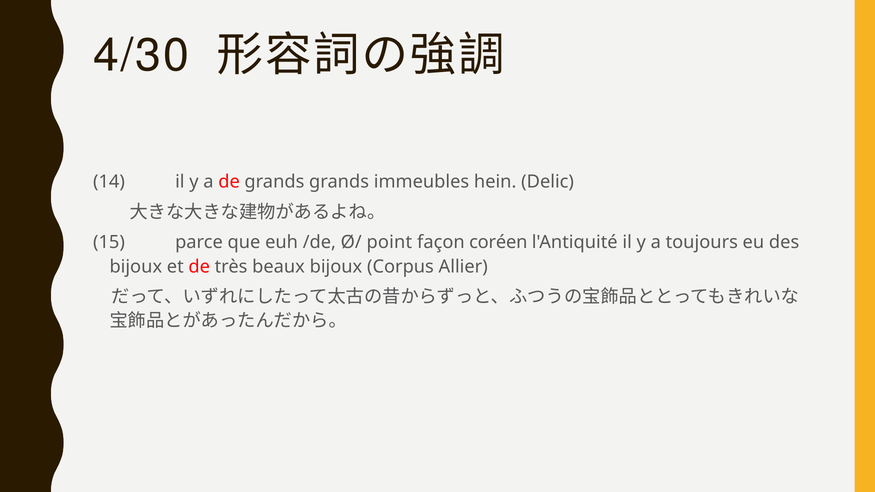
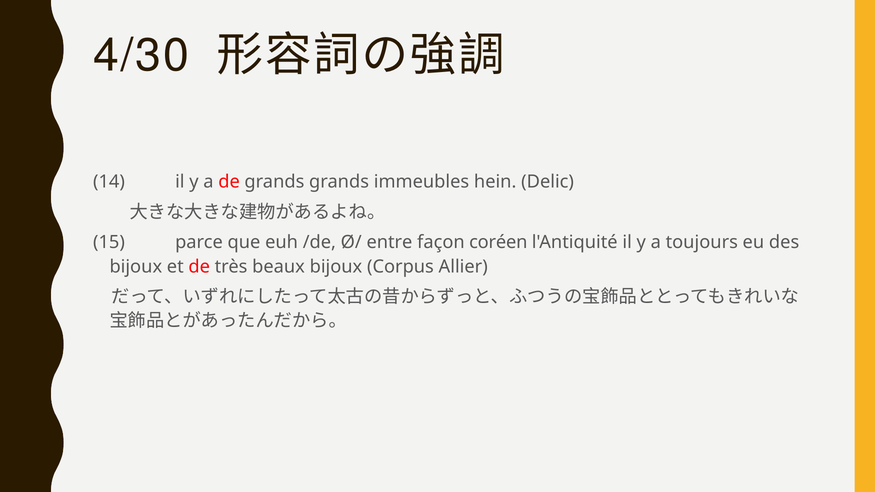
point: point -> entre
